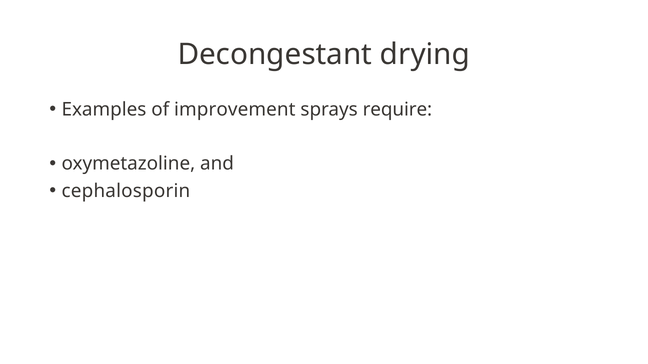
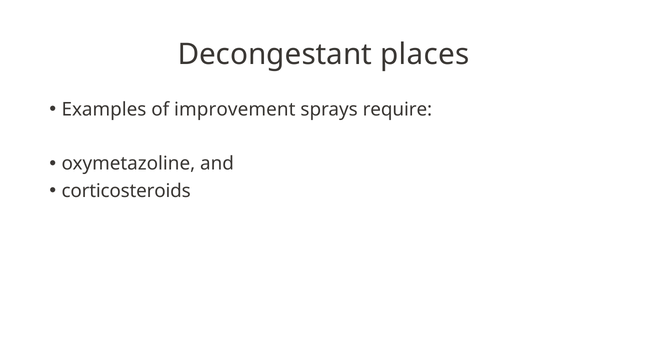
drying: drying -> places
cephalosporin: cephalosporin -> corticosteroids
